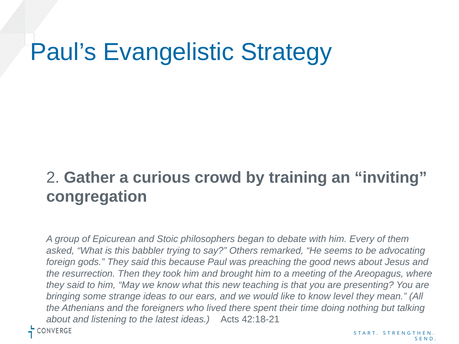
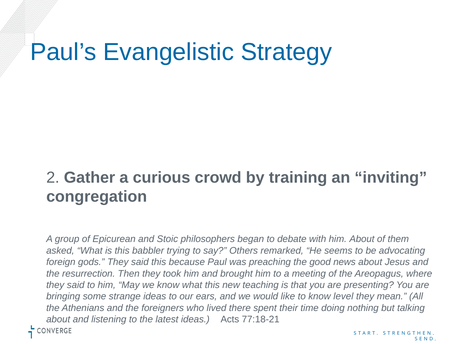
him Every: Every -> About
42:18-21: 42:18-21 -> 77:18-21
